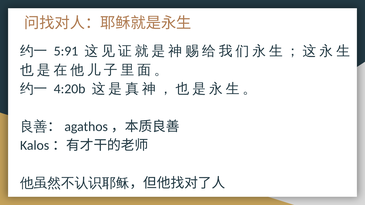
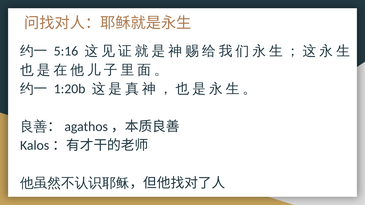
5:91: 5:91 -> 5:16
4:20b: 4:20b -> 1:20b
